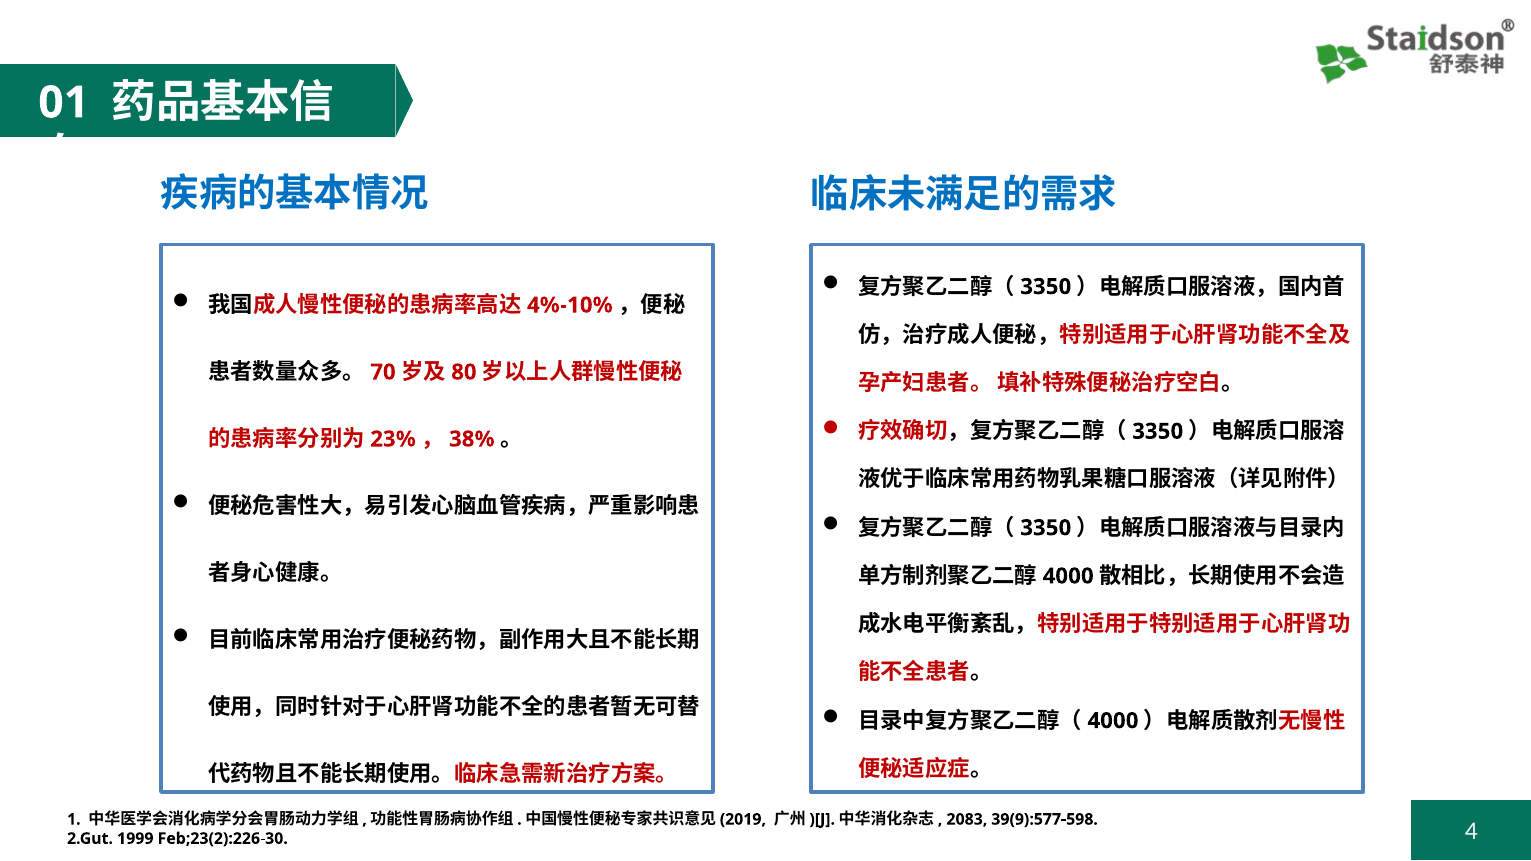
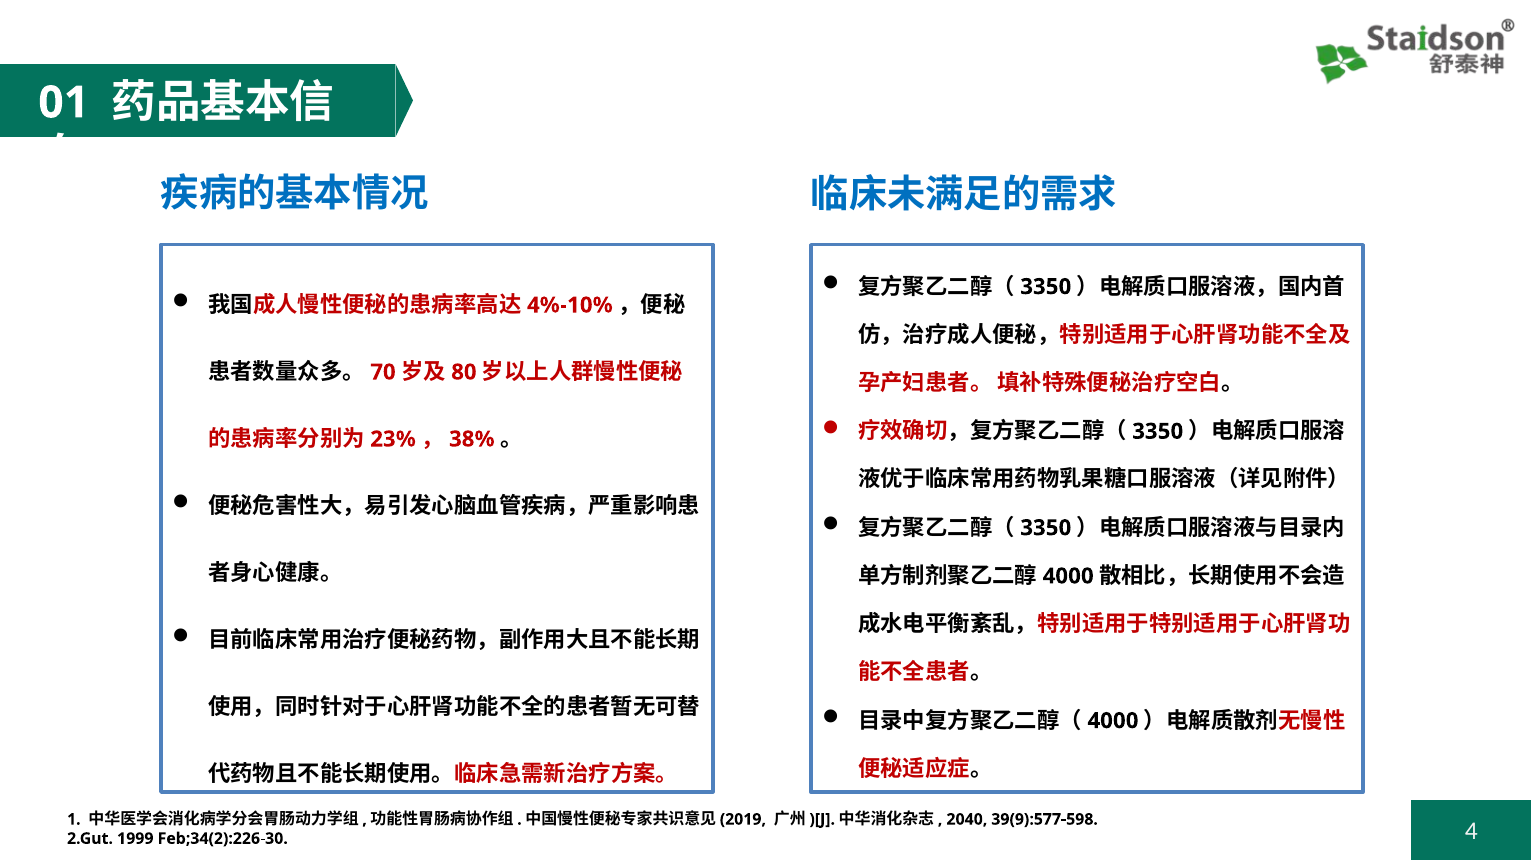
2083: 2083 -> 2040
Feb;23(2):226-30: Feb;23(2):226-30 -> Feb;34(2):226-30
